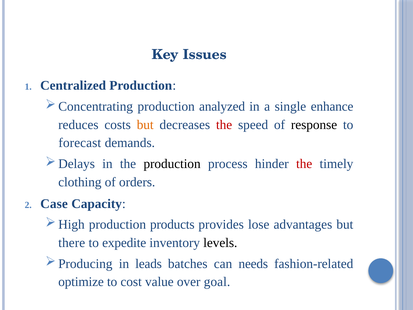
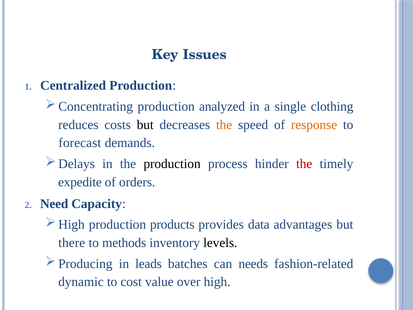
enhance: enhance -> clothing
but at (145, 125) colour: orange -> black
the at (224, 125) colour: red -> orange
response colour: black -> orange
clothing: clothing -> expedite
Case: Case -> Need
lose: lose -> data
expedite: expedite -> methods
optimize: optimize -> dynamic
goal: goal -> high
